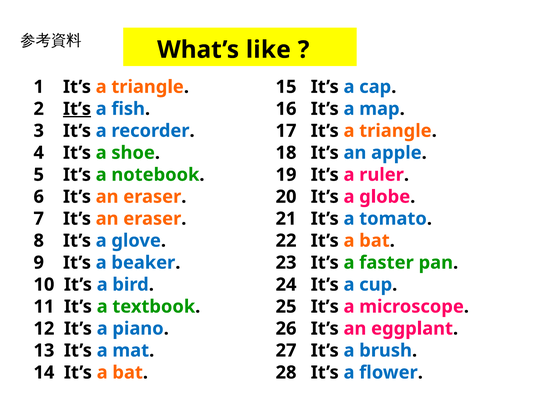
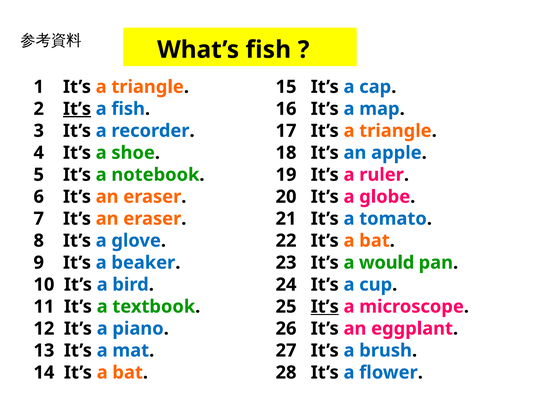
What’s like: like -> fish
faster: faster -> would
It’s at (325, 306) underline: none -> present
